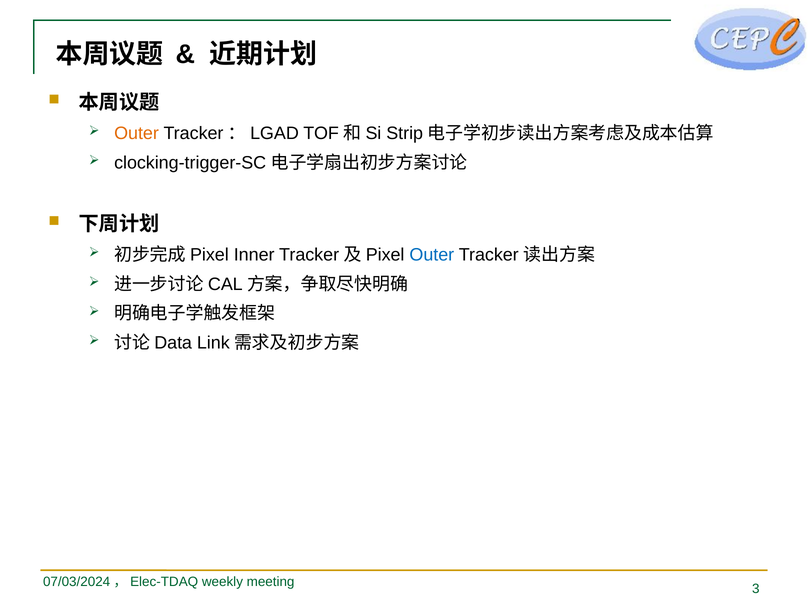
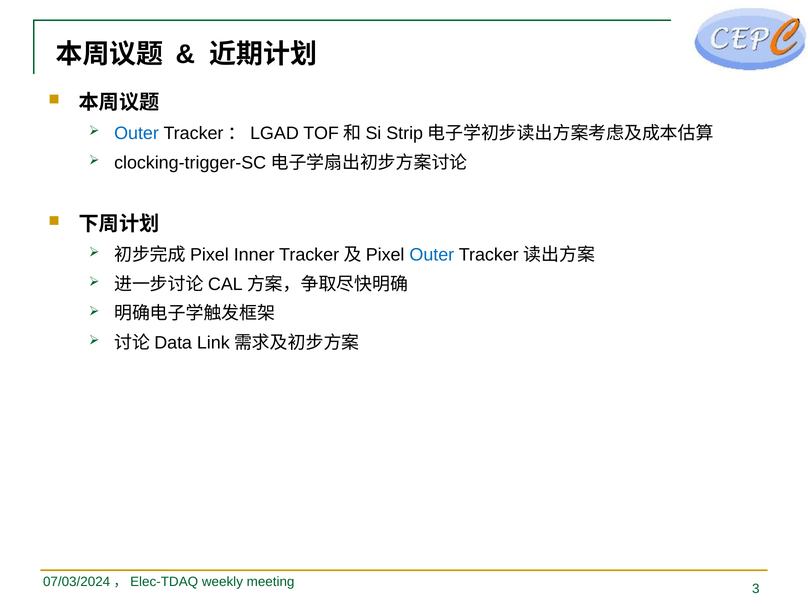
Outer at (137, 133) colour: orange -> blue
